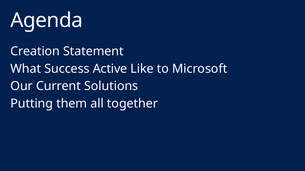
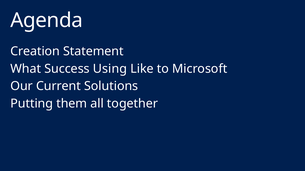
Active: Active -> Using
